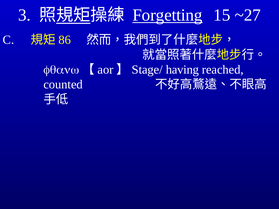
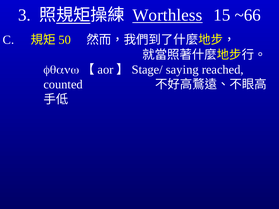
Forgetting: Forgetting -> Worthless
~27: ~27 -> ~66
86: 86 -> 50
having: having -> saying
